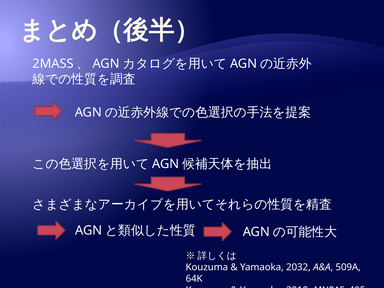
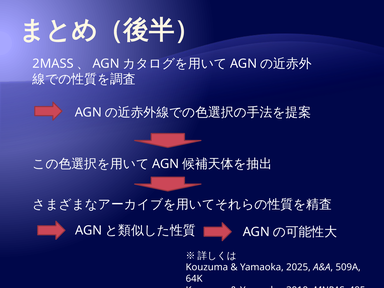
2032: 2032 -> 2025
